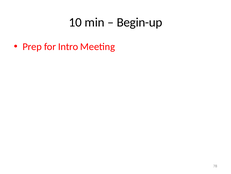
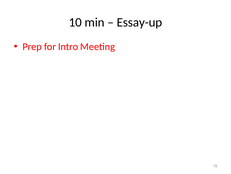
Begin-up: Begin-up -> Essay-up
